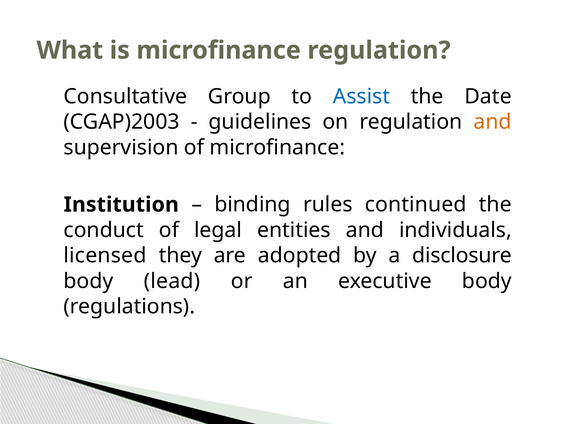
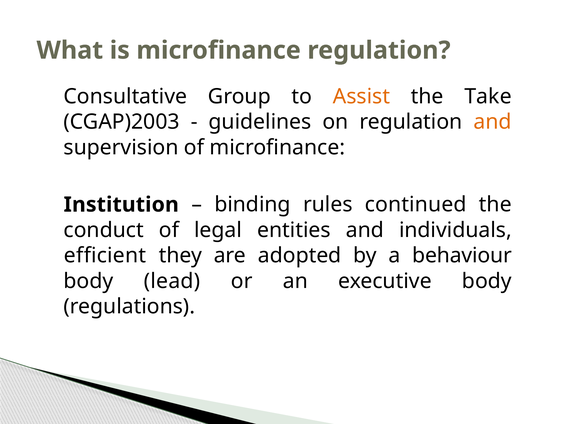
Assist colour: blue -> orange
Date: Date -> Take
licensed: licensed -> efficient
disclosure: disclosure -> behaviour
